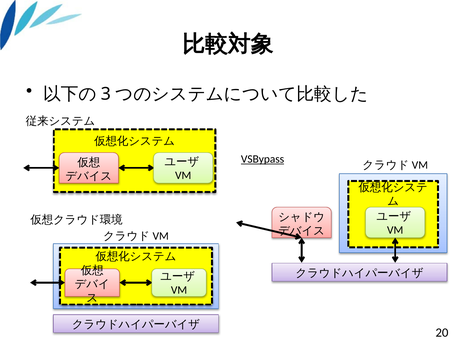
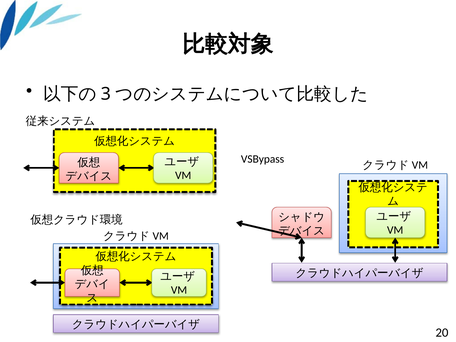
VSBypass underline: present -> none
